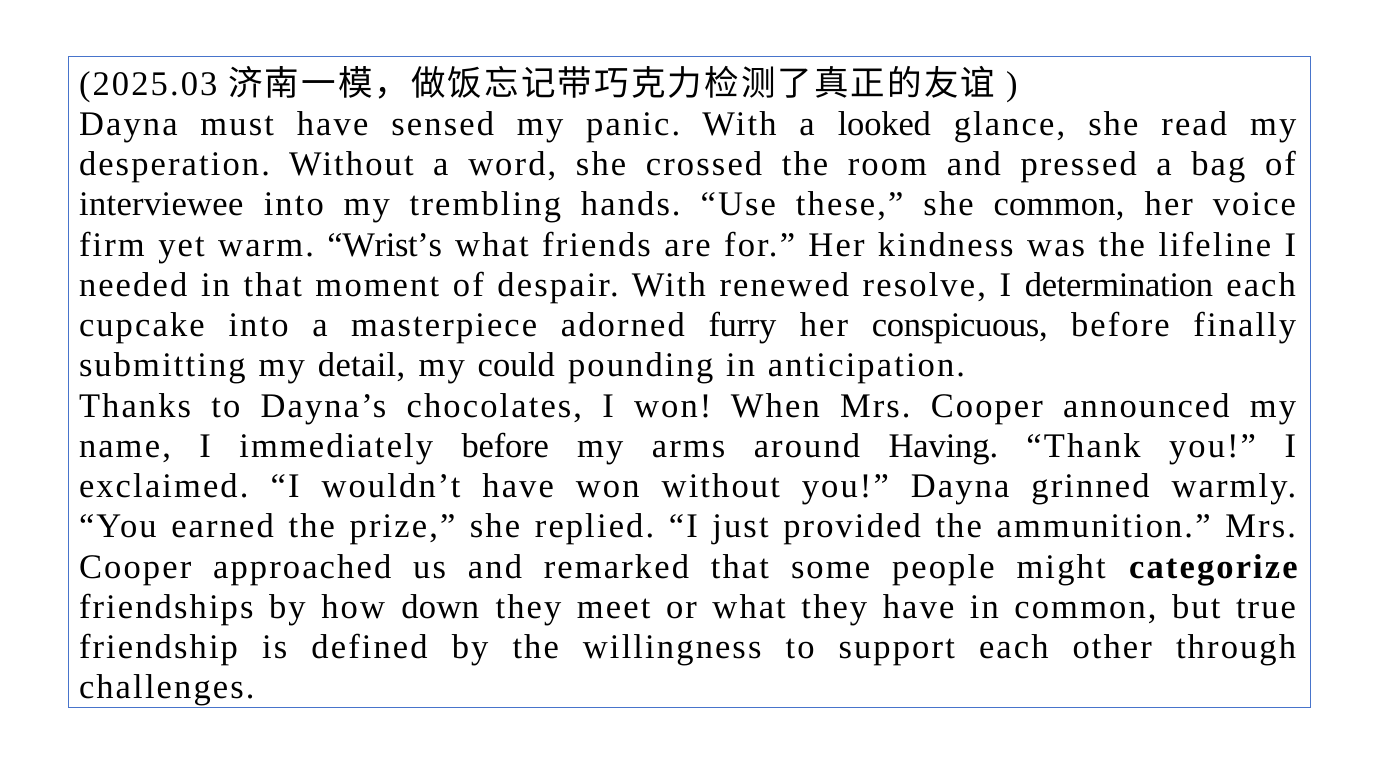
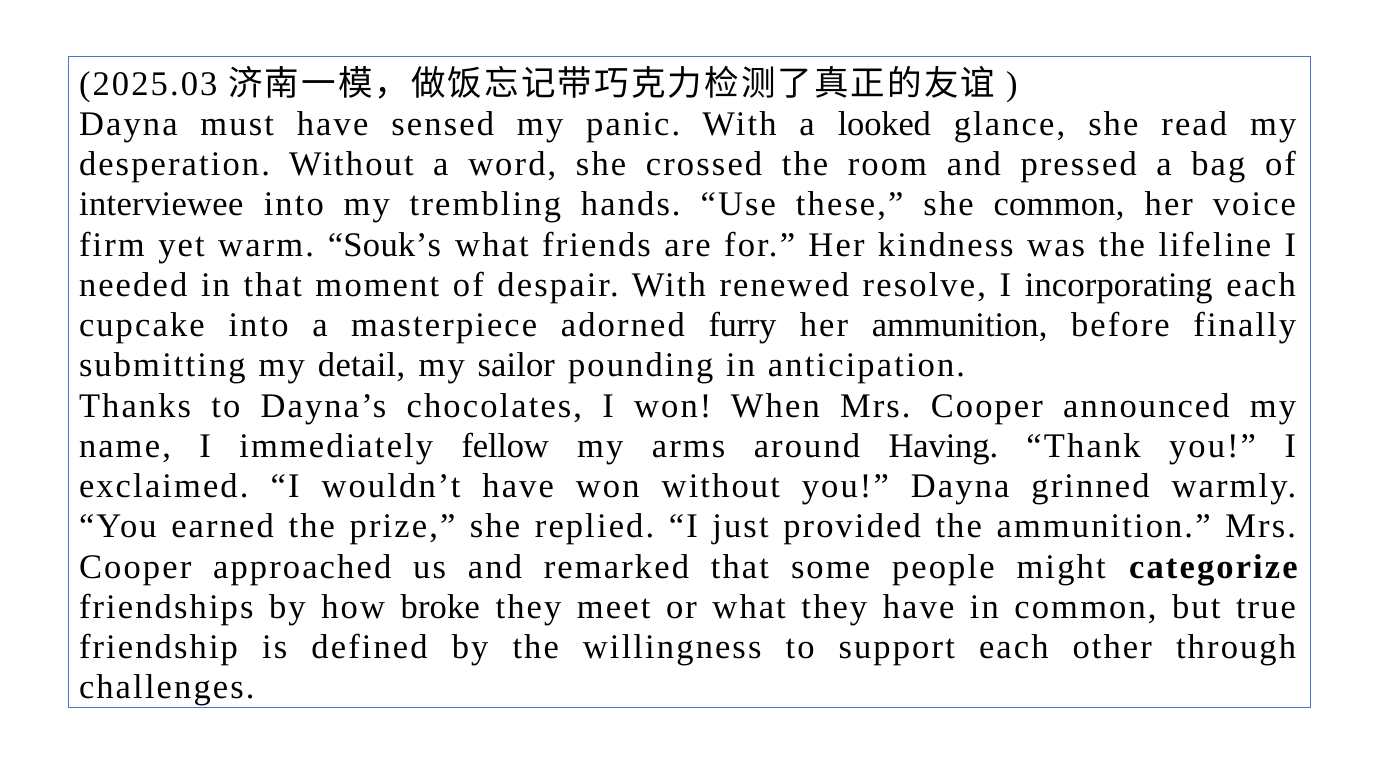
Wrist’s: Wrist’s -> Souk’s
determination: determination -> incorporating
her conspicuous: conspicuous -> ammunition
could: could -> sailor
immediately before: before -> fellow
down: down -> broke
